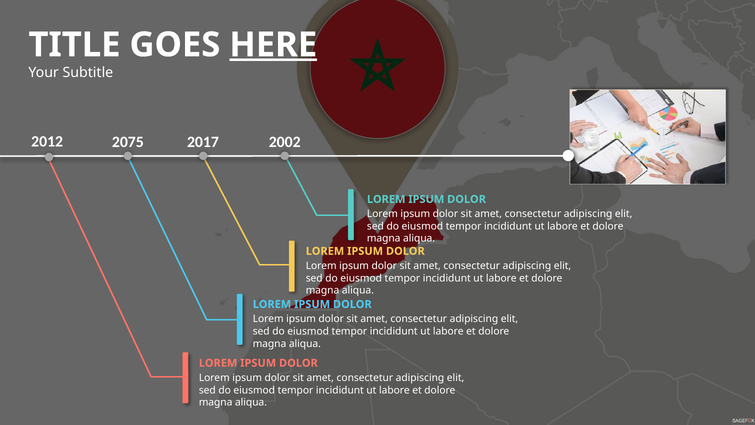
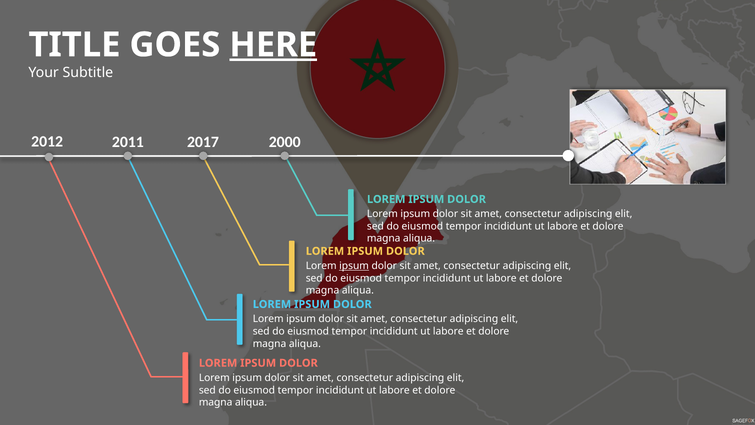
2075: 2075 -> 2011
2002: 2002 -> 2000
ipsum at (354, 266) underline: none -> present
